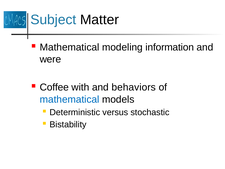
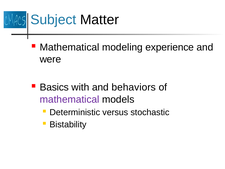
information: information -> experience
Coffee: Coffee -> Basics
mathematical at (70, 99) colour: blue -> purple
